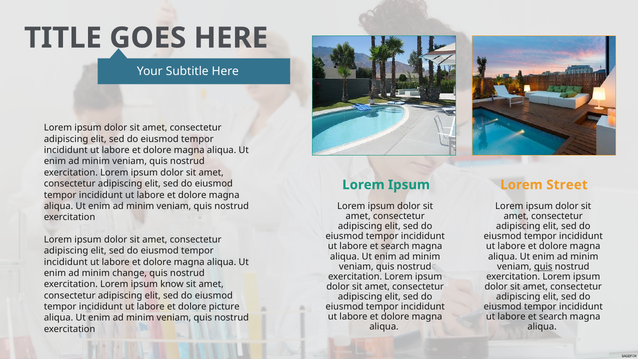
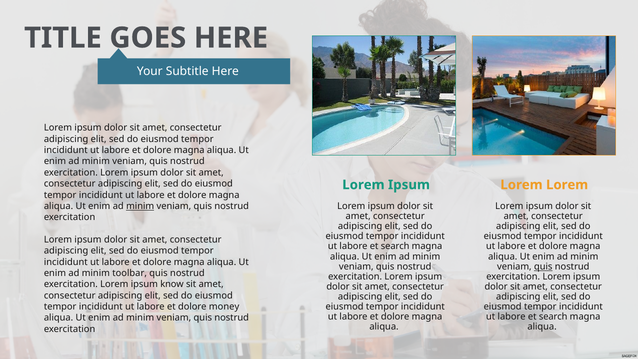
Lorem Street: Street -> Lorem
minim at (140, 206) underline: none -> present
change: change -> toolbar
picture: picture -> money
